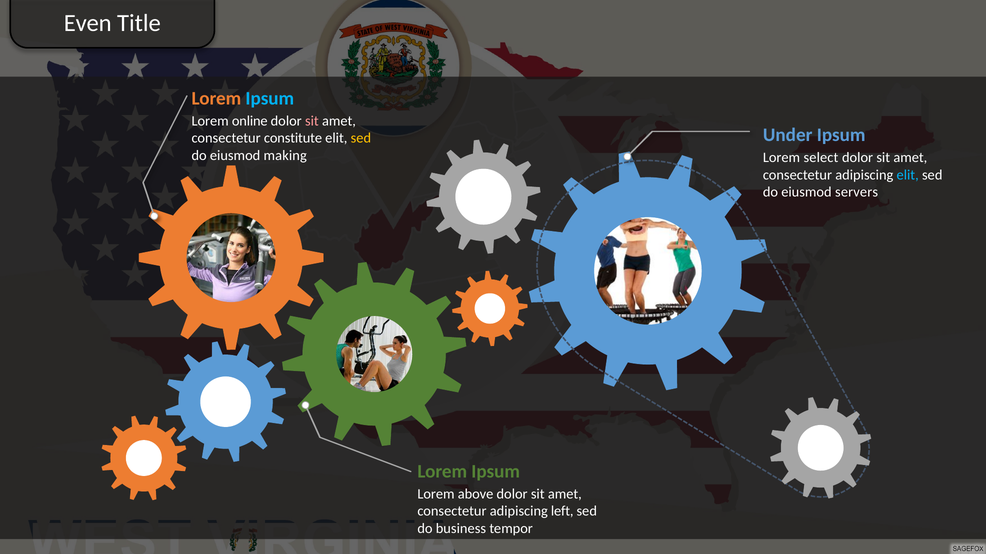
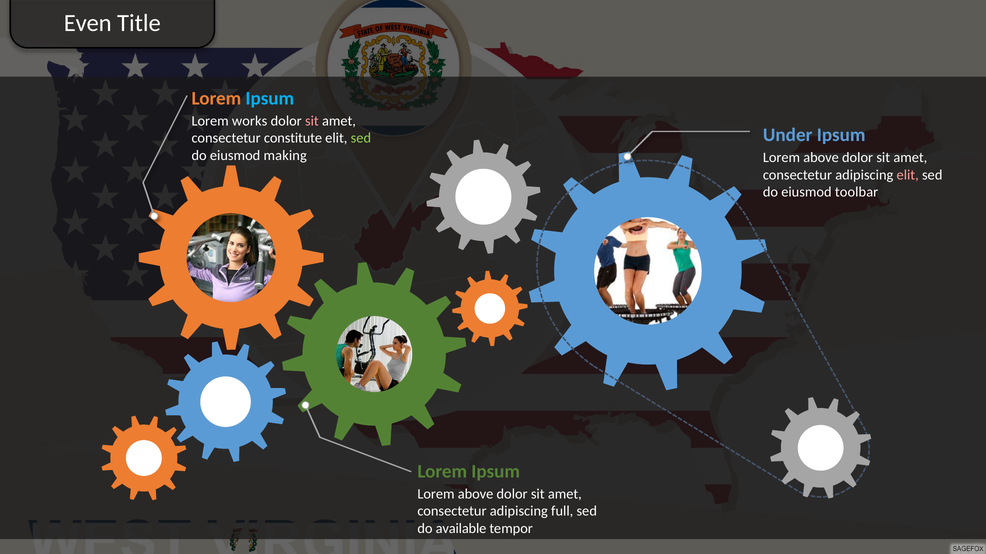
online: online -> works
sed at (361, 138) colour: yellow -> light green
select at (821, 158): select -> above
elit at (908, 175) colour: light blue -> pink
servers: servers -> toolbar
left: left -> full
business: business -> available
